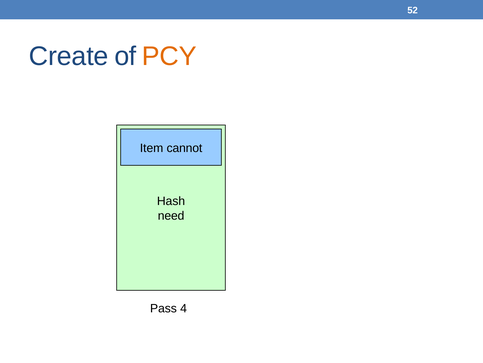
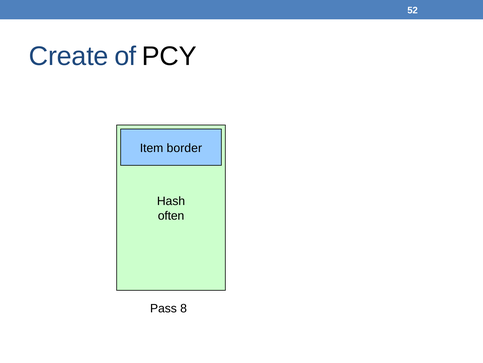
PCY colour: orange -> black
cannot: cannot -> border
need: need -> often
4: 4 -> 8
